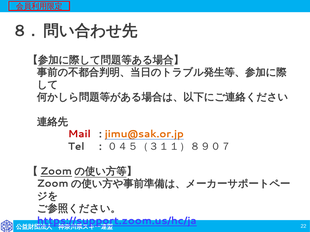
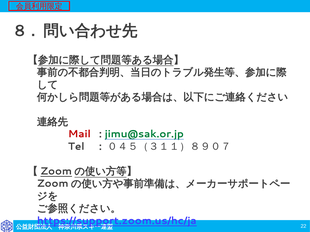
jimu@sak.or.jp colour: orange -> green
